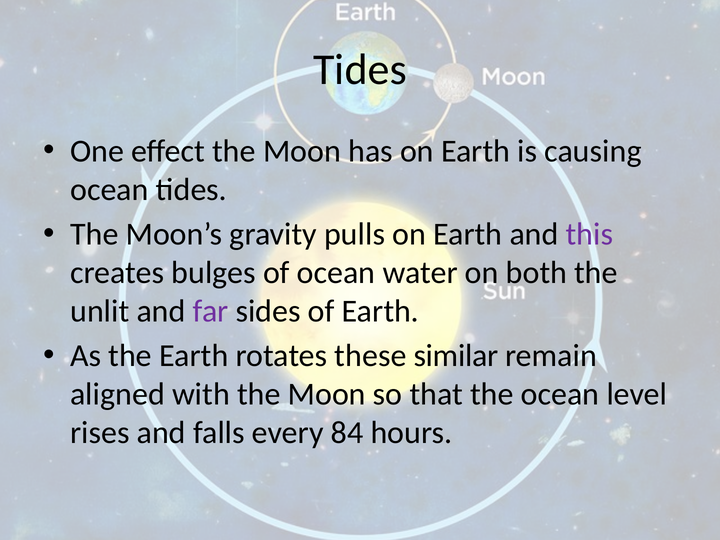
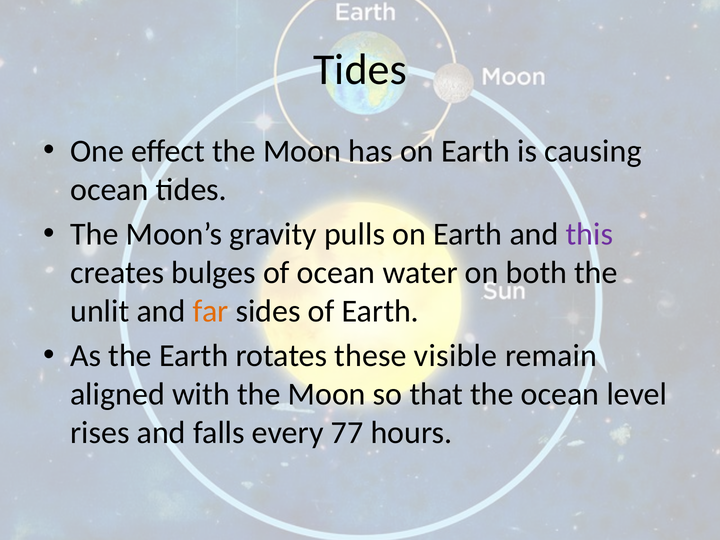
far colour: purple -> orange
similar: similar -> visible
84: 84 -> 77
